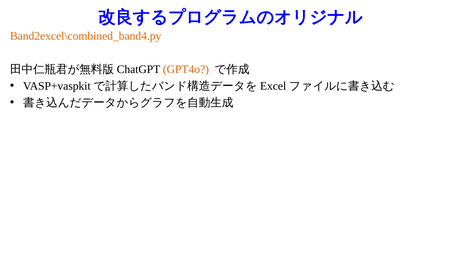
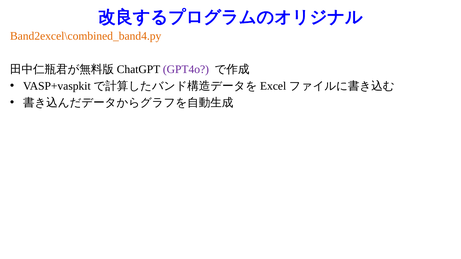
GPT4o colour: orange -> purple
